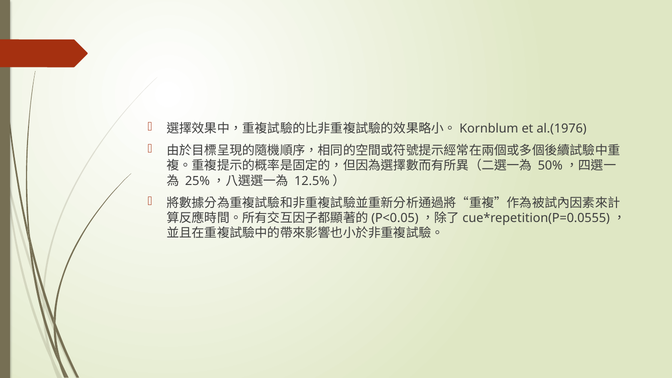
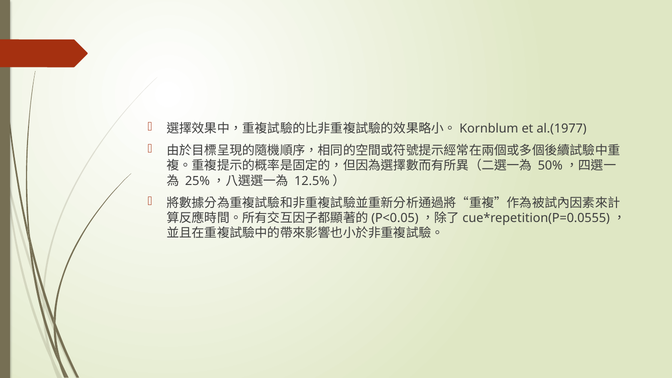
al.(1976: al.(1976 -> al.(1977
